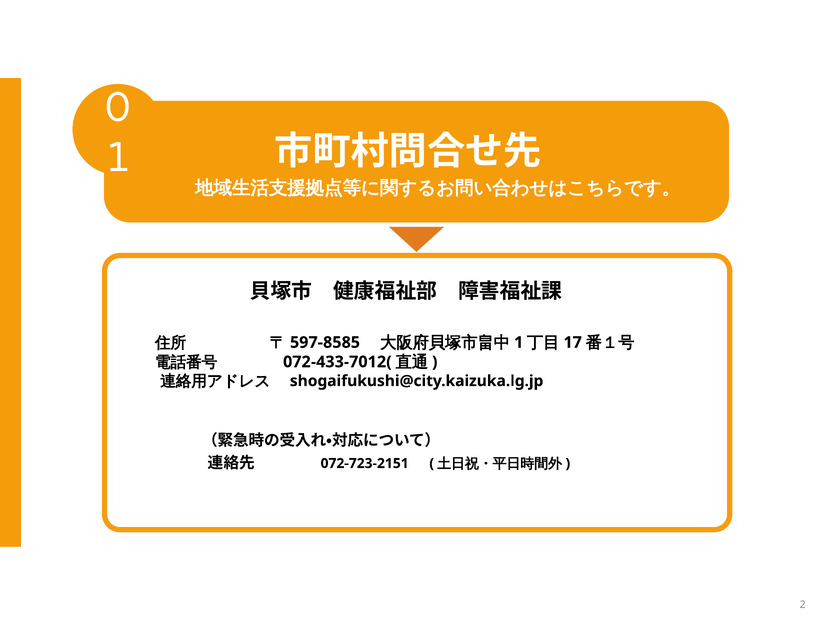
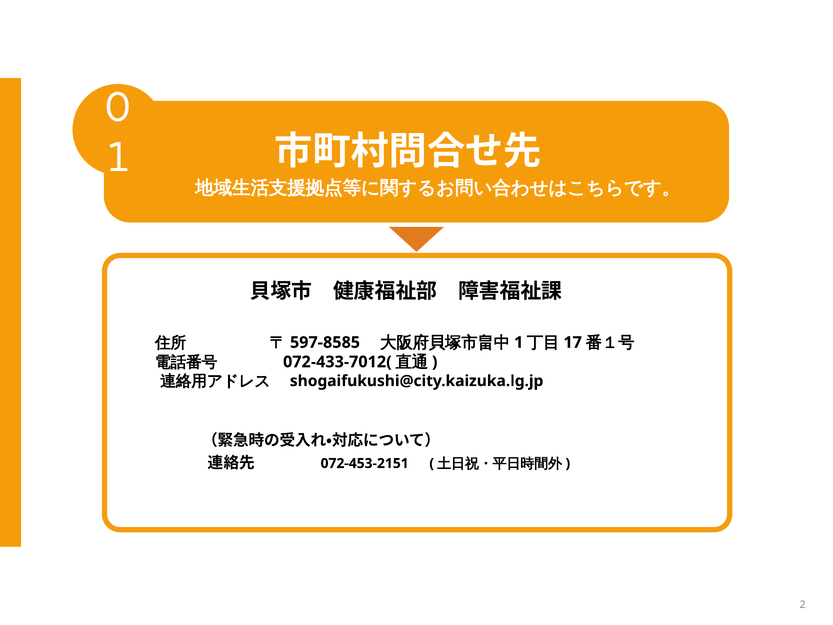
072-723-2151: 072-723-2151 -> 072-453-2151
